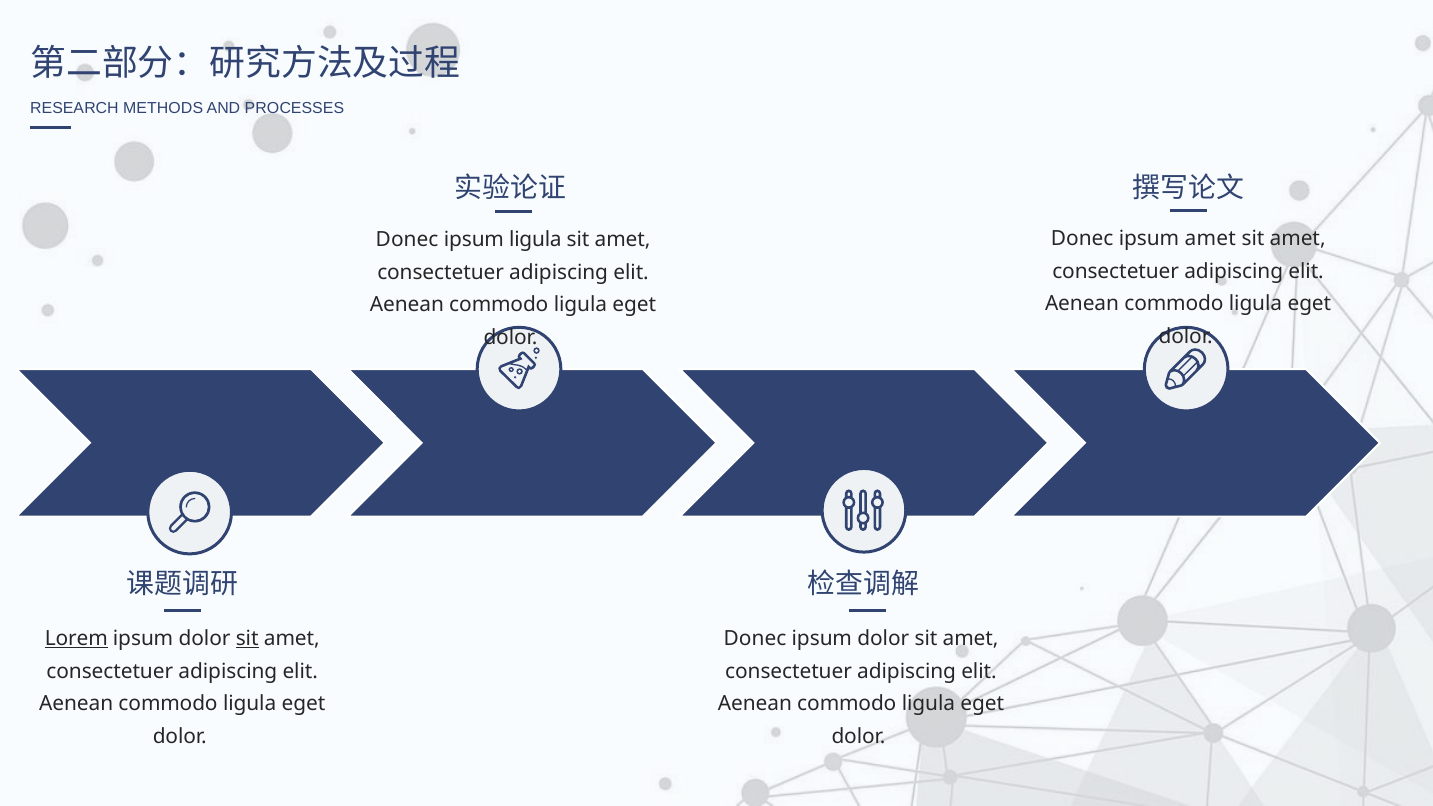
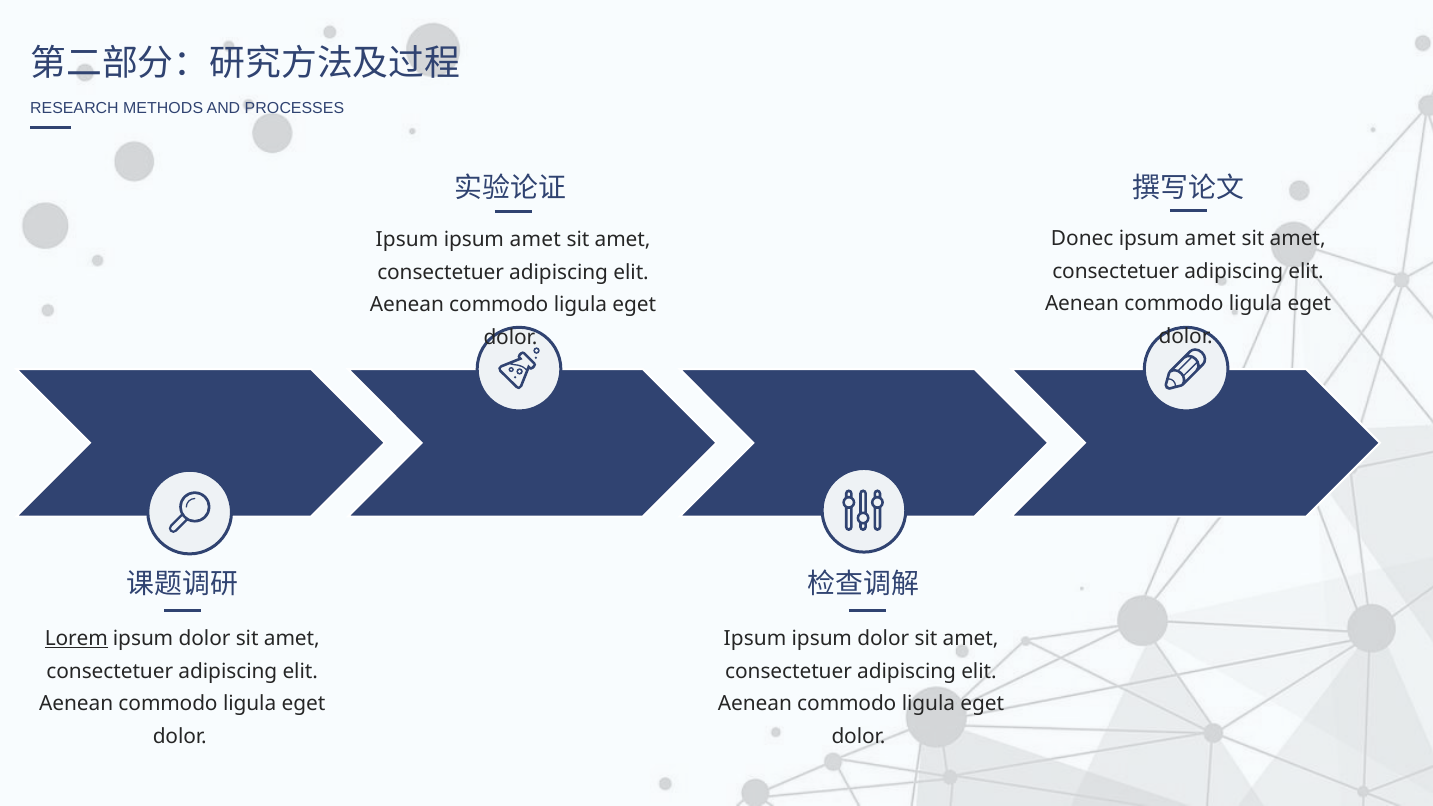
Donec at (407, 240): Donec -> Ipsum
ligula at (535, 240): ligula -> amet
sit at (247, 639) underline: present -> none
Donec at (755, 639): Donec -> Ipsum
